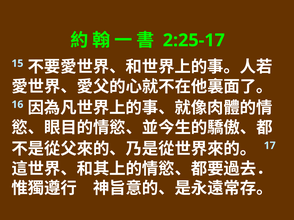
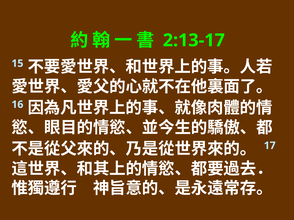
2:25-17: 2:25-17 -> 2:13-17
